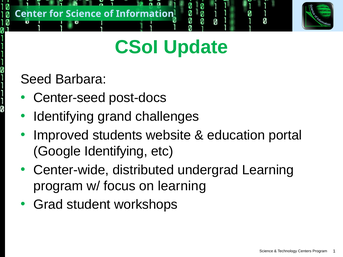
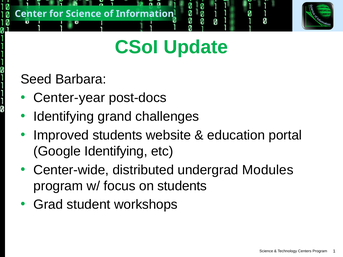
Center-seed: Center-seed -> Center-year
undergrad Learning: Learning -> Modules
on learning: learning -> students
